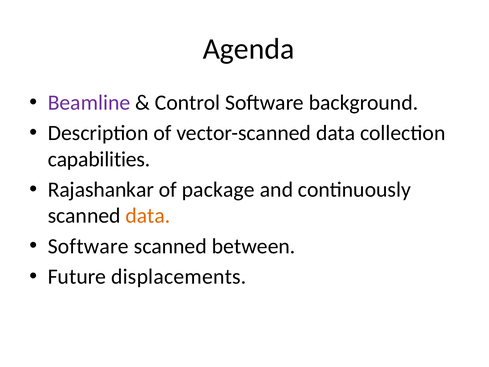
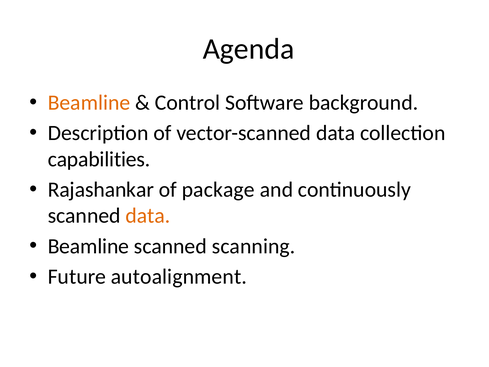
Beamline at (89, 103) colour: purple -> orange
Software at (88, 246): Software -> Beamline
between: between -> scanning
displacements: displacements -> autoalignment
